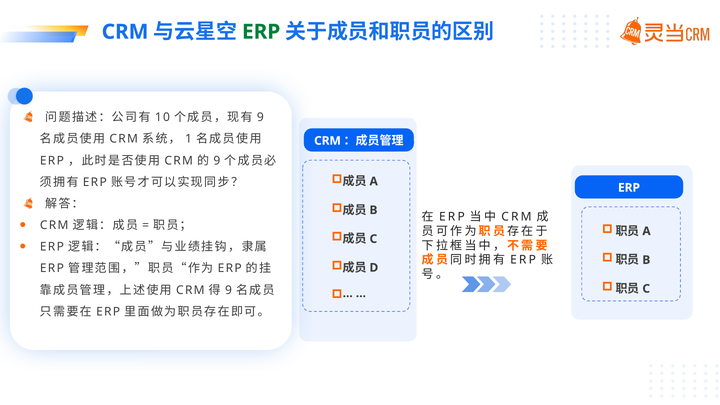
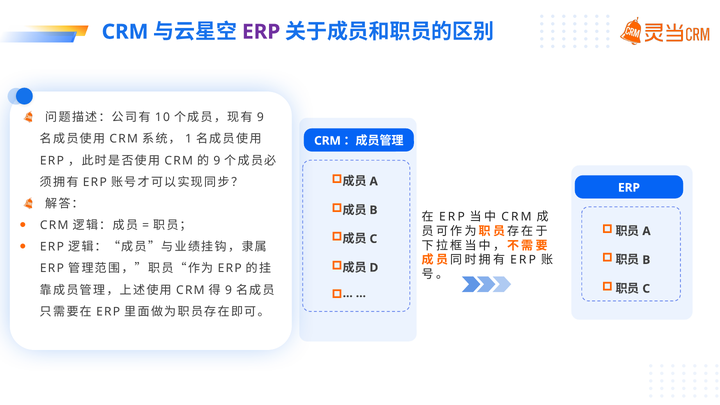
ERP at (261, 32) colour: green -> purple
